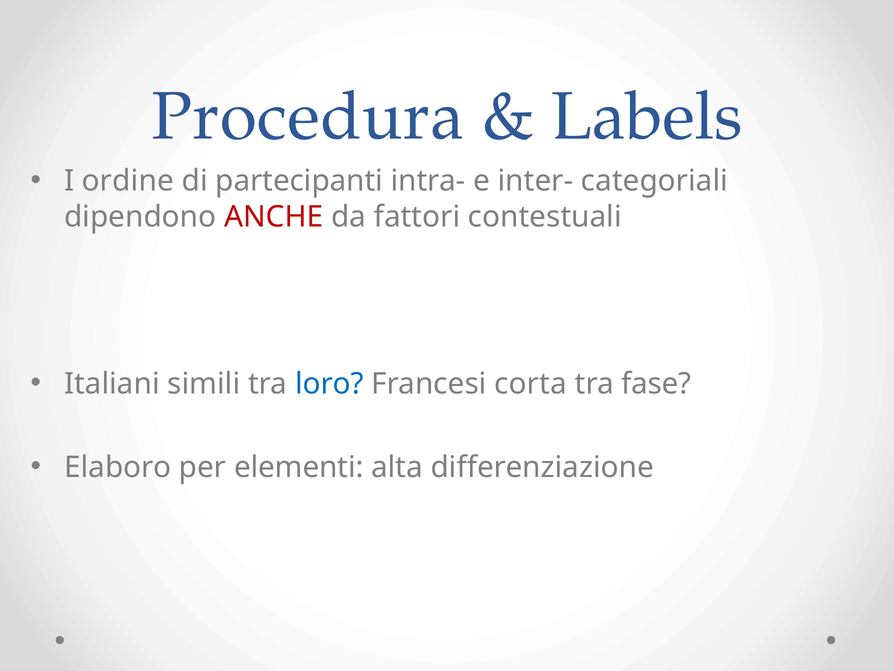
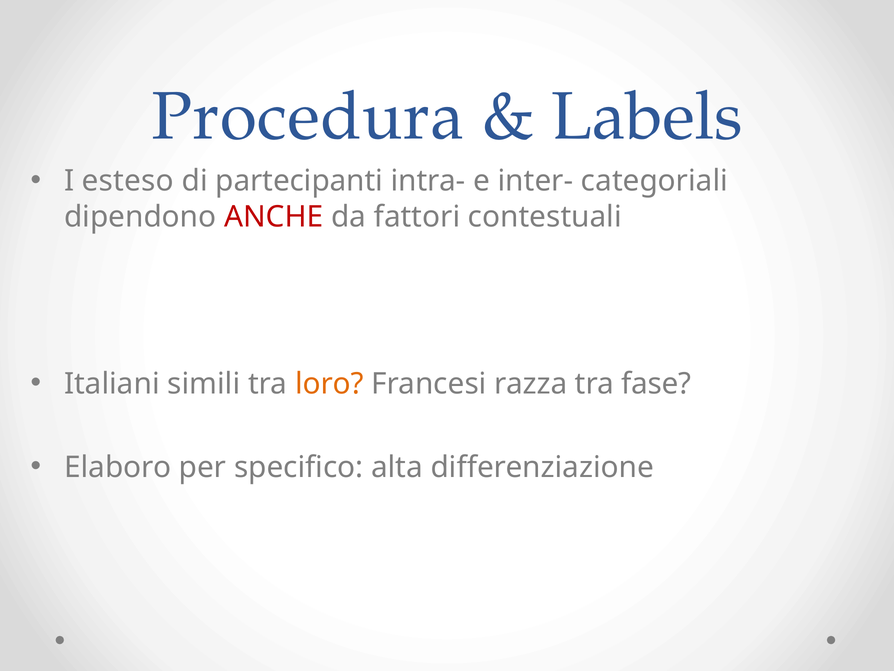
ordine: ordine -> esteso
loro colour: blue -> orange
corta: corta -> razza
elementi: elementi -> specifico
